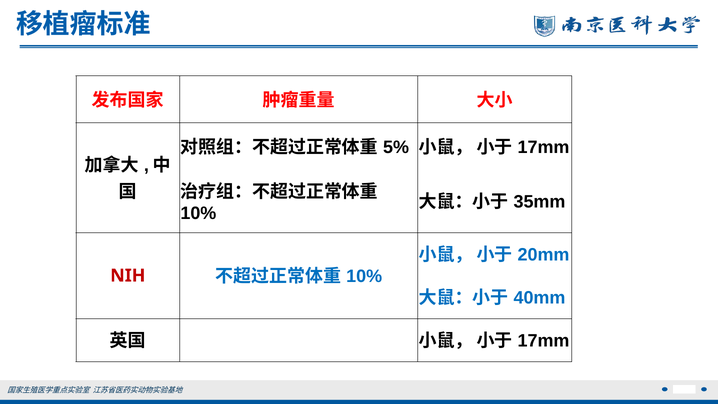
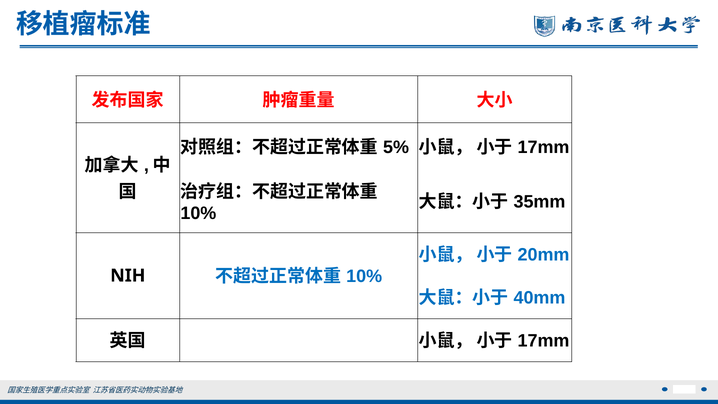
NIH colour: red -> black
